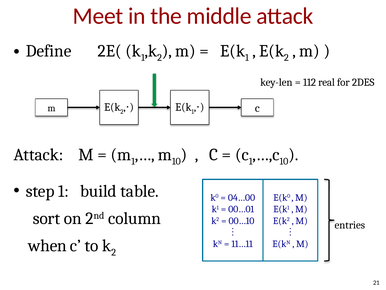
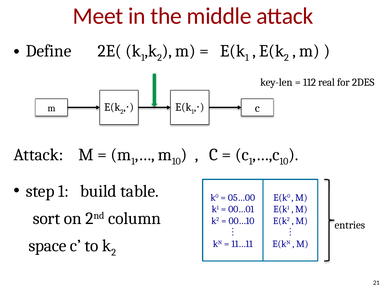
04…00: 04…00 -> 05…00
when: when -> space
